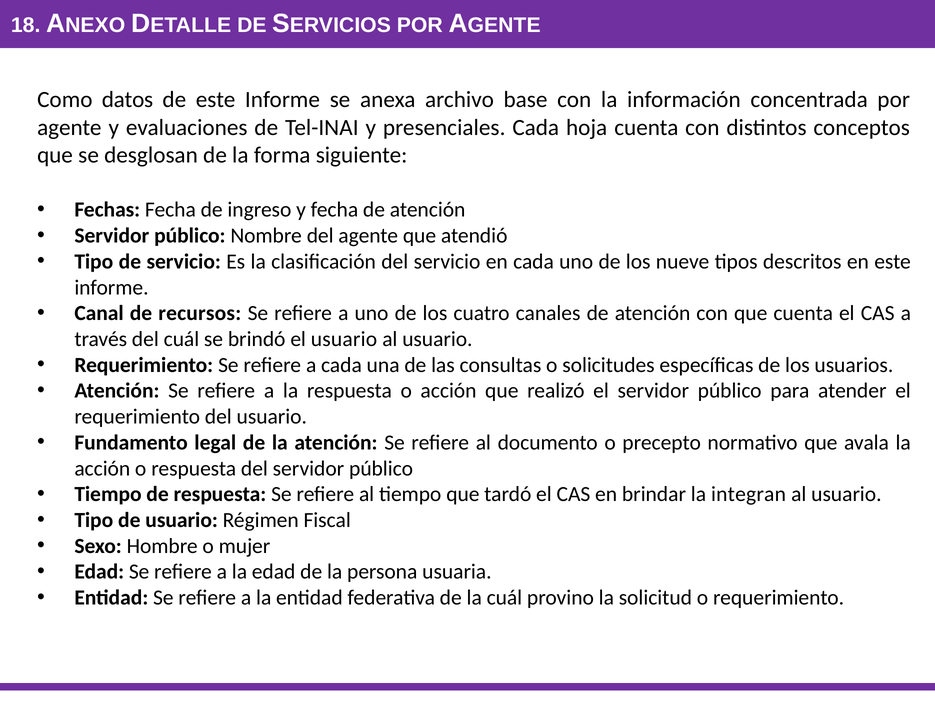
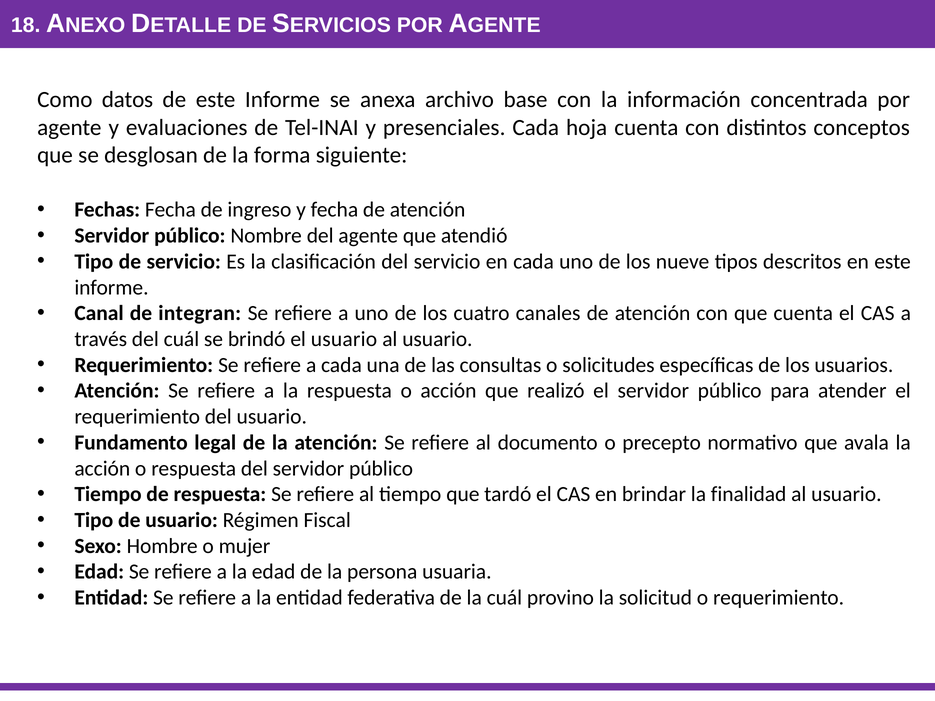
recursos: recursos -> integran
integran: integran -> finalidad
